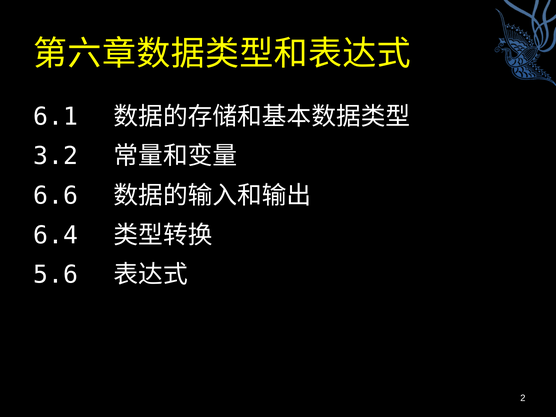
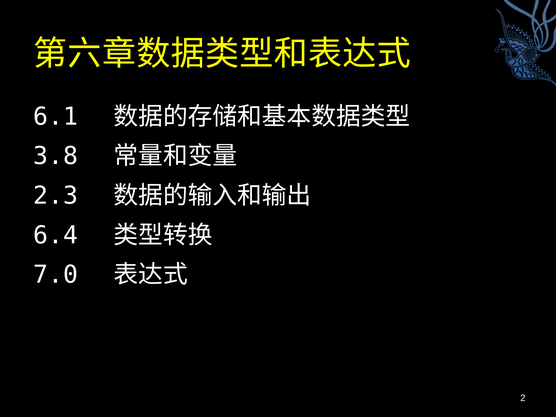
3.2: 3.2 -> 3.8
6.6: 6.6 -> 2.3
5.6: 5.6 -> 7.0
